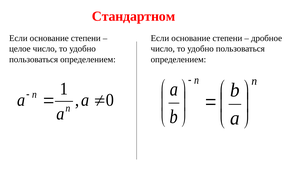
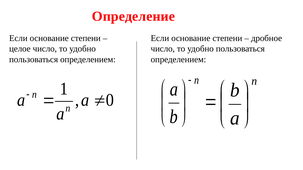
Стандартном: Стандартном -> Определение
